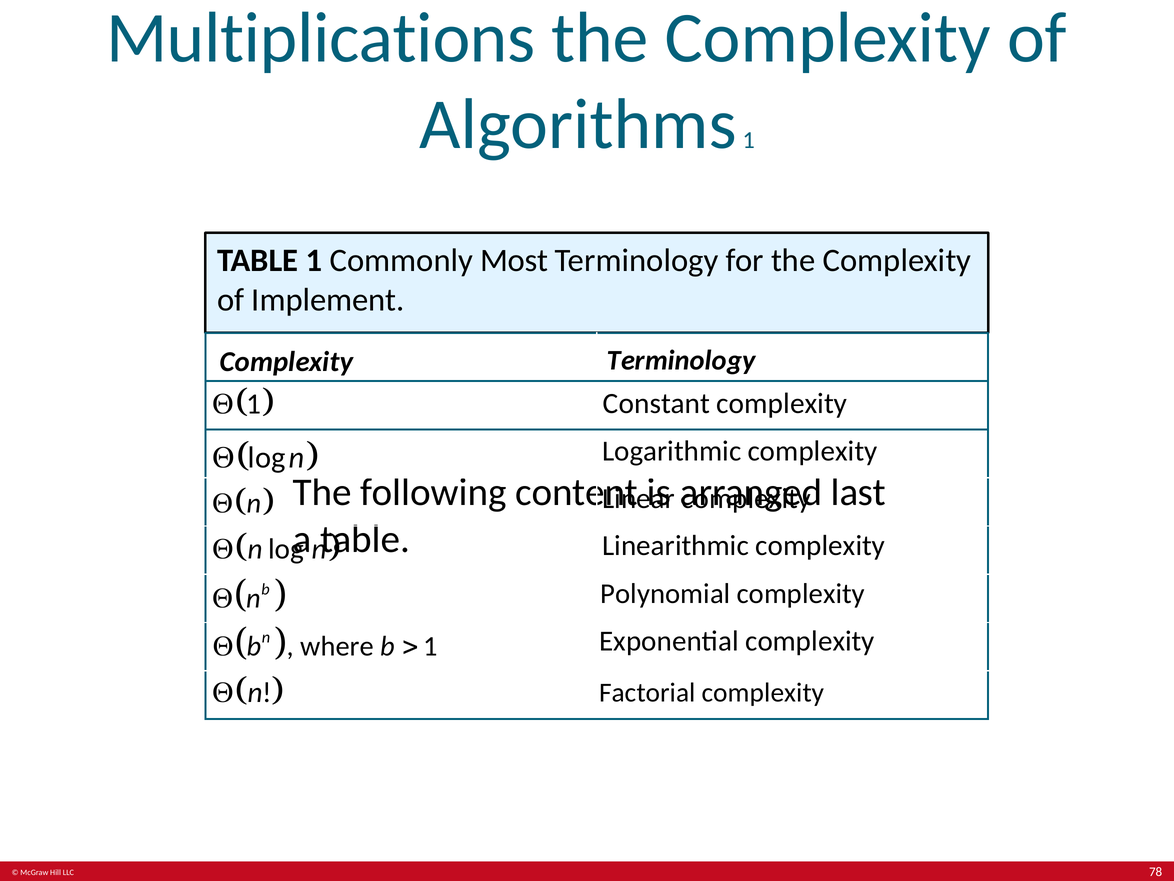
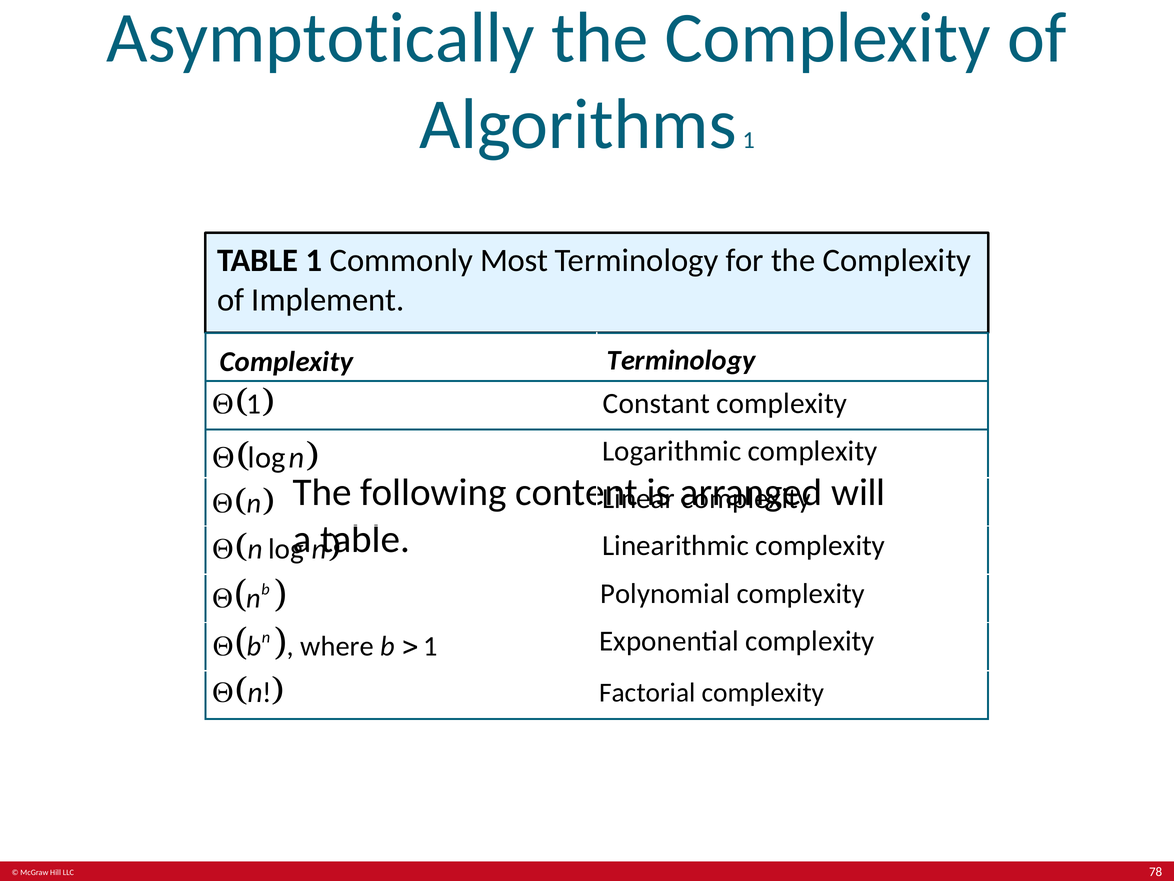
Multiplications: Multiplications -> Asymptotically
last: last -> will
